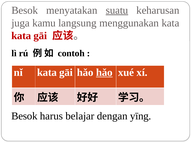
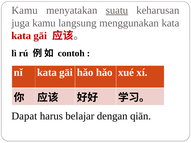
Besok at (25, 10): Besok -> Kamu
hǎo at (104, 73) underline: present -> none
Besok at (24, 116): Besok -> Dapat
yīng: yīng -> qiān
